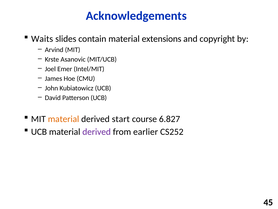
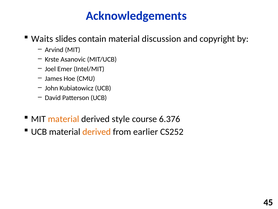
extensions: extensions -> discussion
start: start -> style
6.827: 6.827 -> 6.376
derived at (97, 132) colour: purple -> orange
